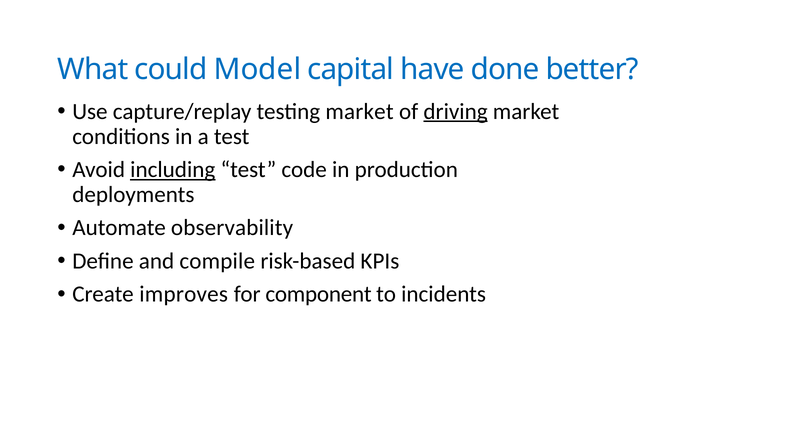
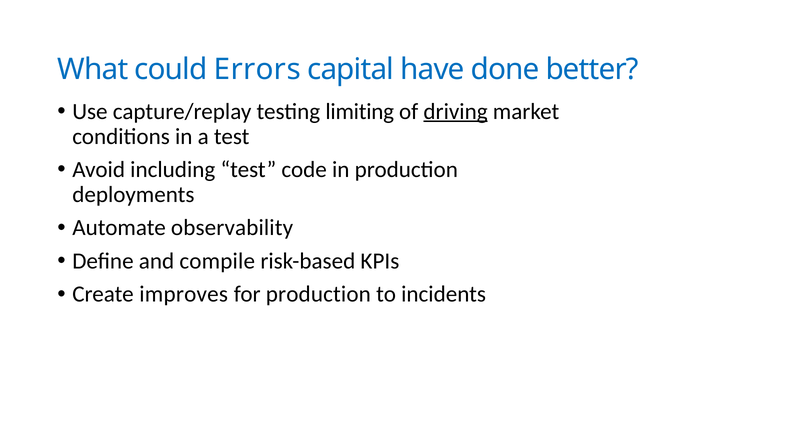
Model: Model -> Errors
testing market: market -> limiting
including underline: present -> none
for component: component -> production
